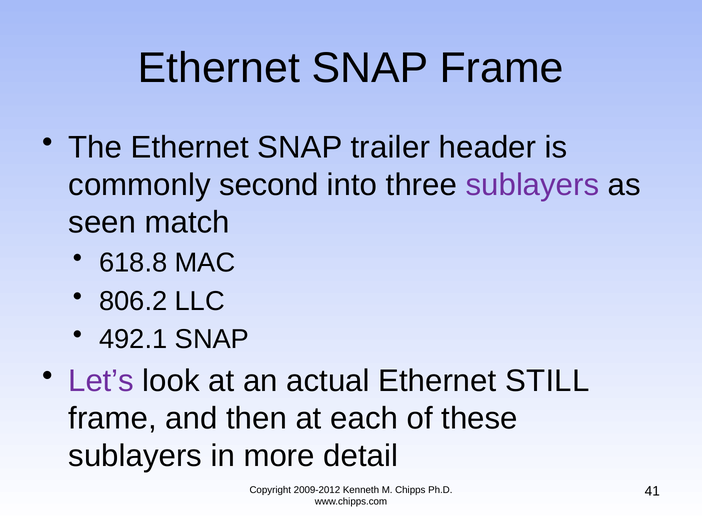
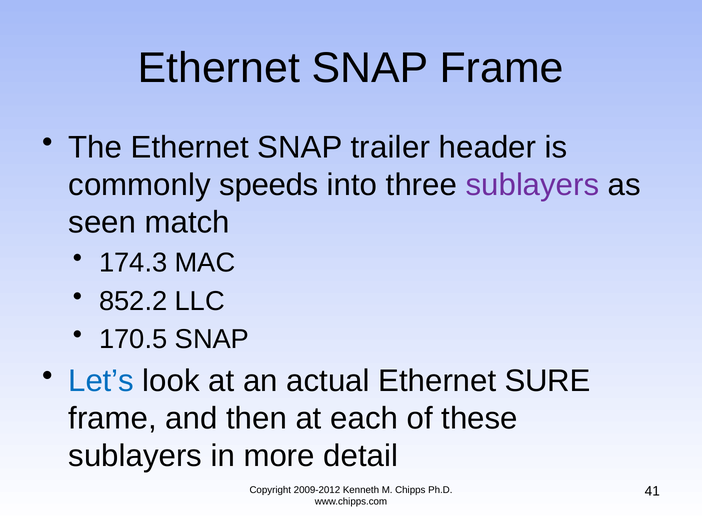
second: second -> speeds
618.8: 618.8 -> 174.3
806.2: 806.2 -> 852.2
492.1: 492.1 -> 170.5
Let’s colour: purple -> blue
STILL: STILL -> SURE
